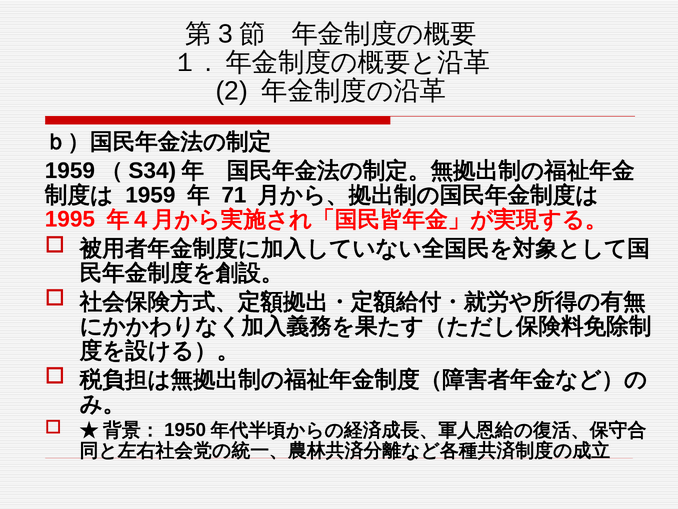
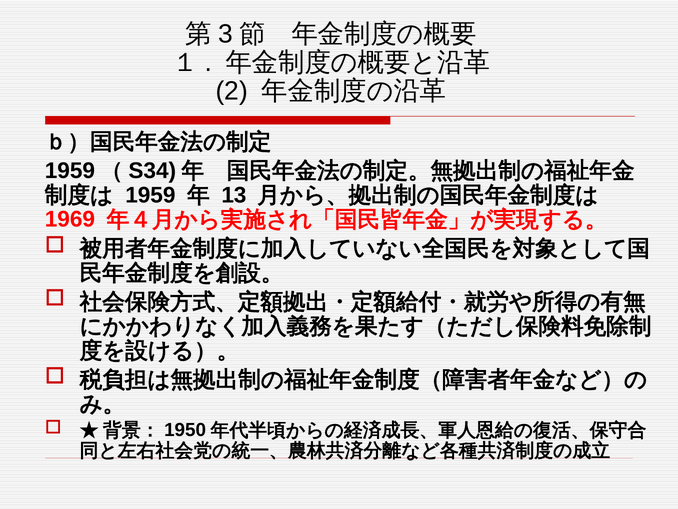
71: 71 -> 13
1995: 1995 -> 1969
